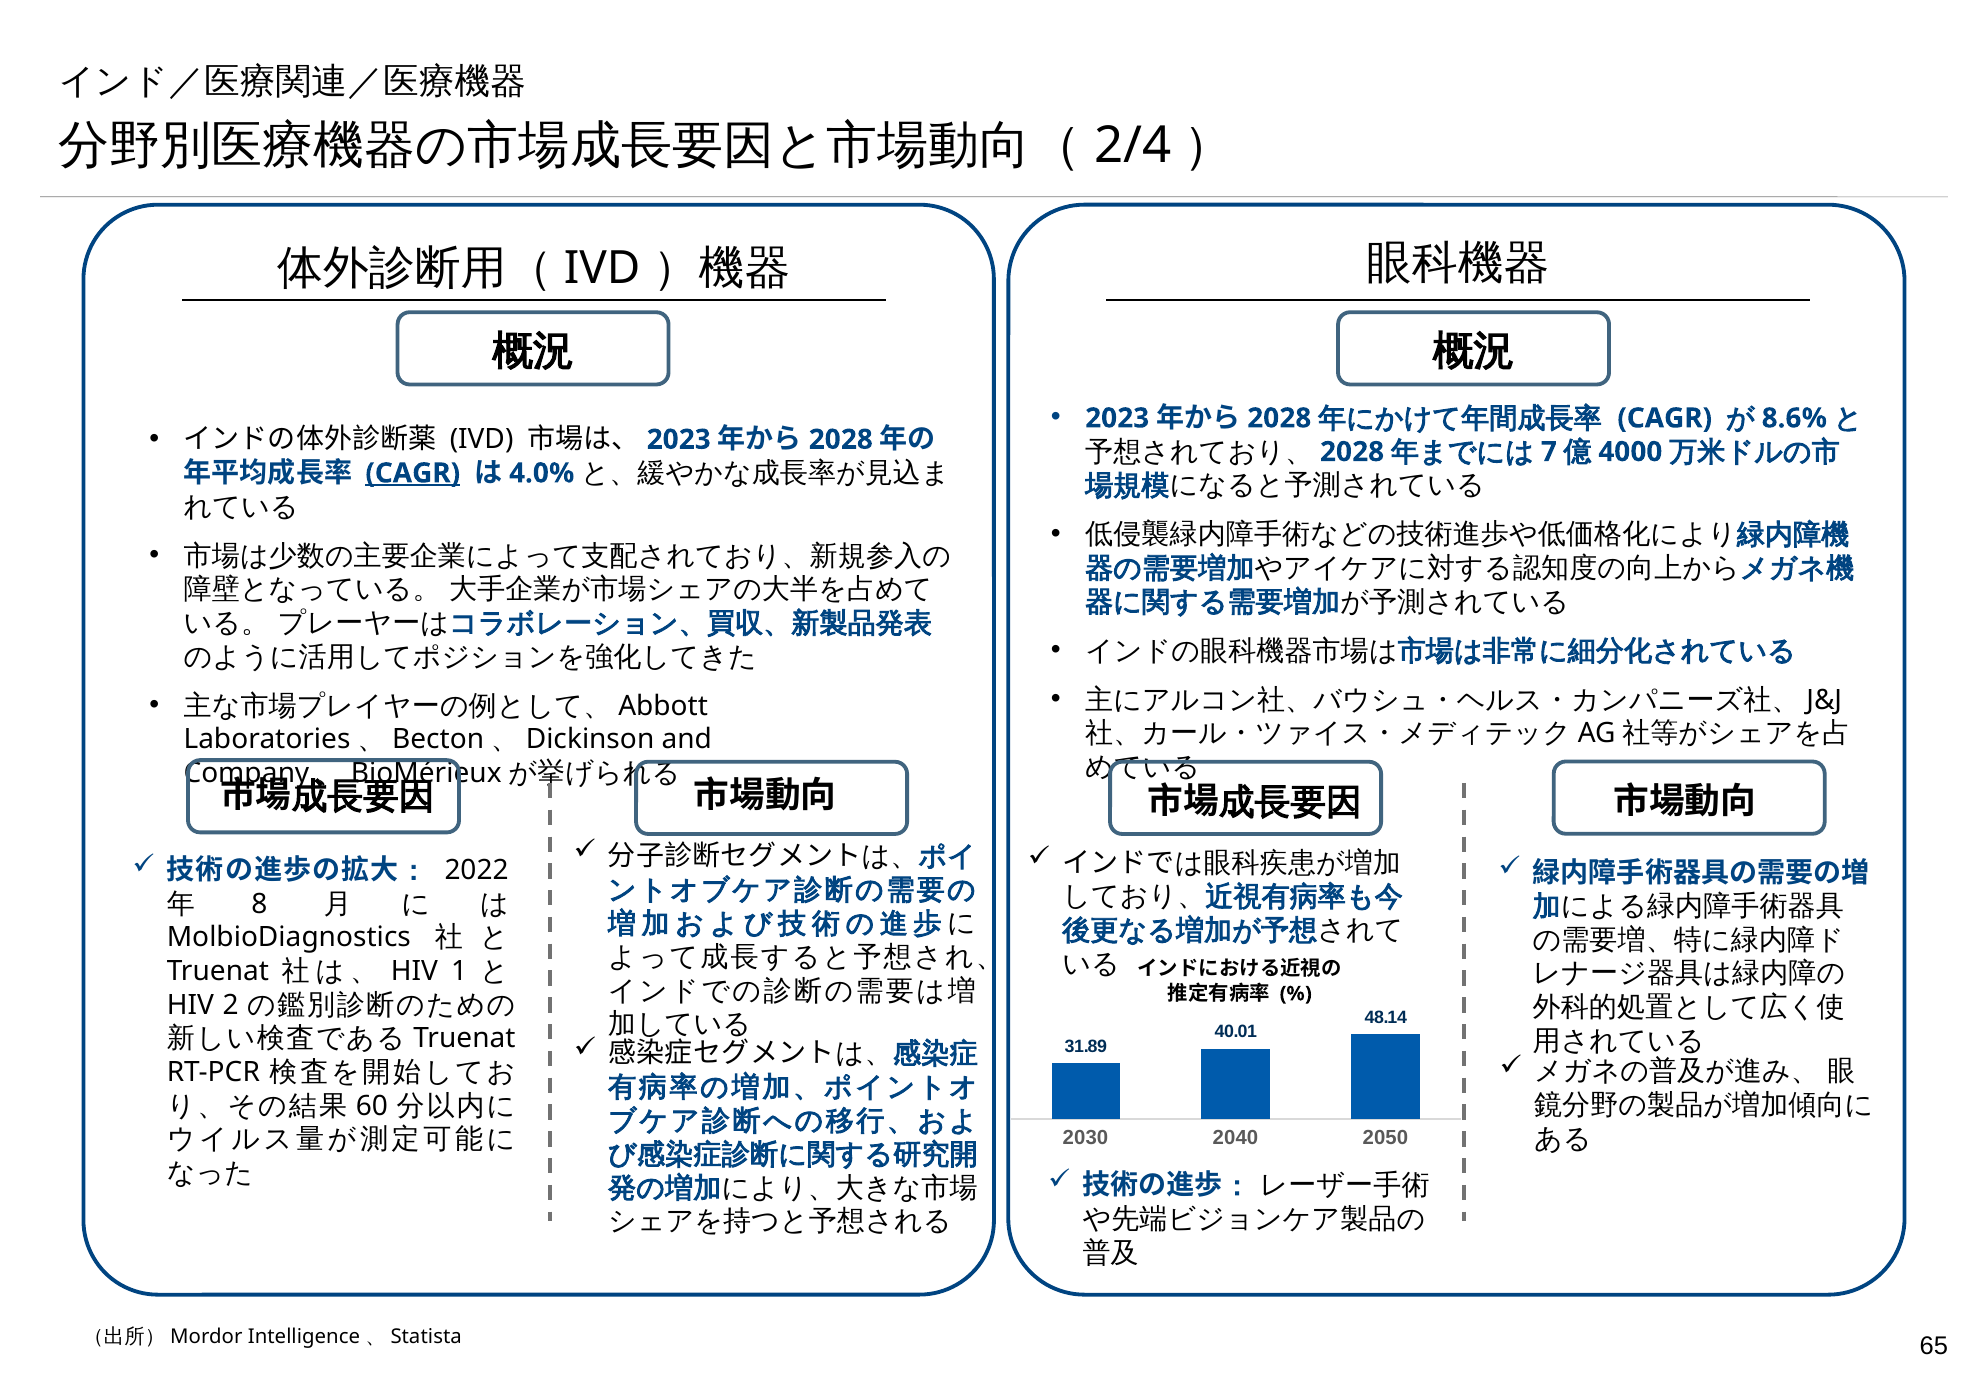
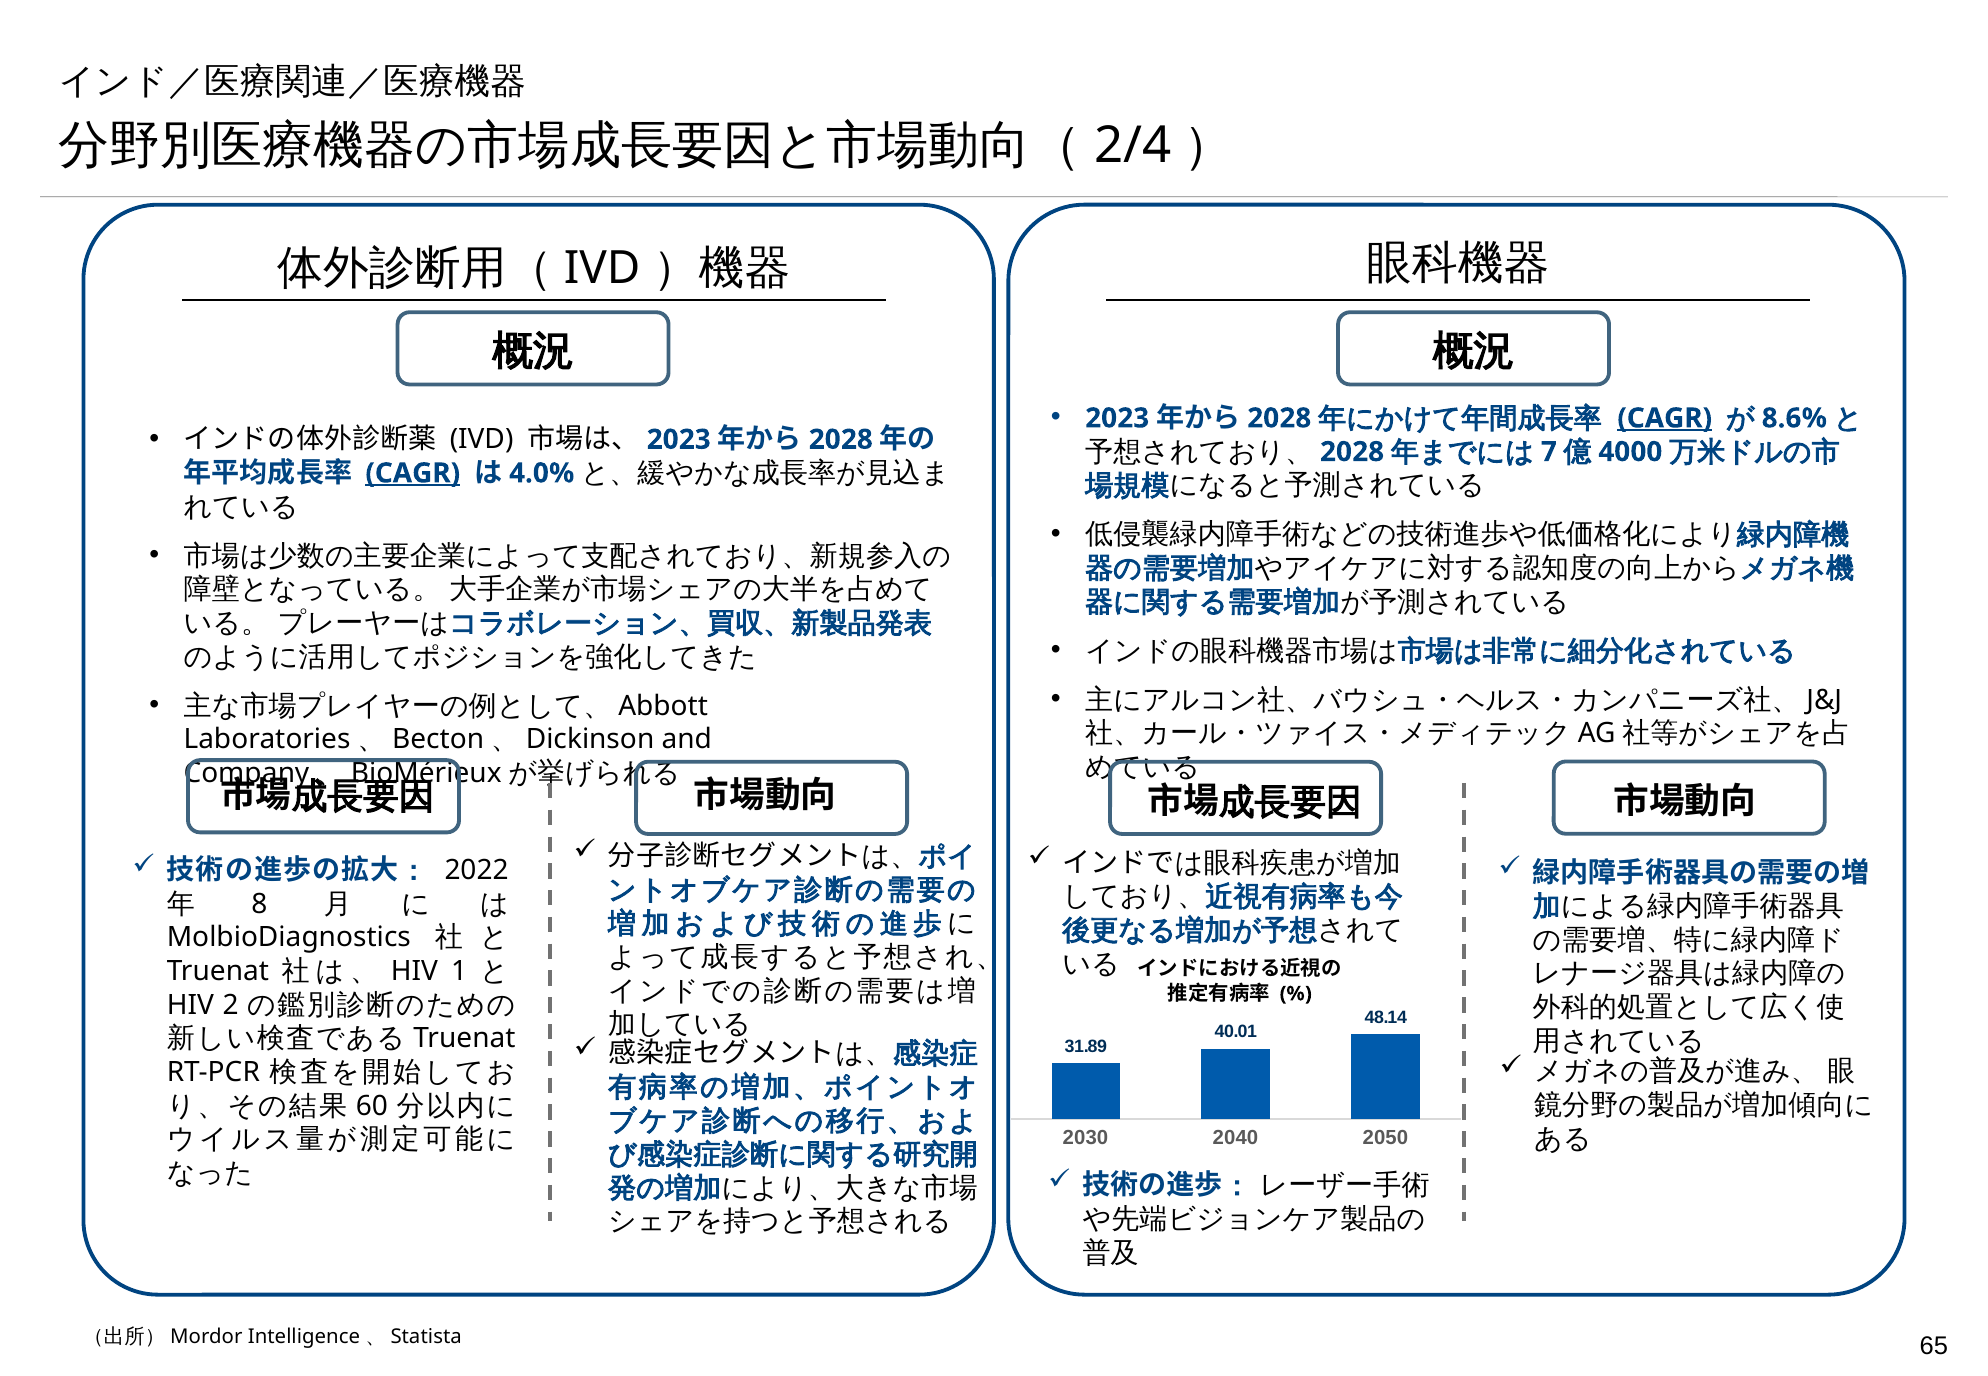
CAGR at (1665, 418) underline: none -> present
